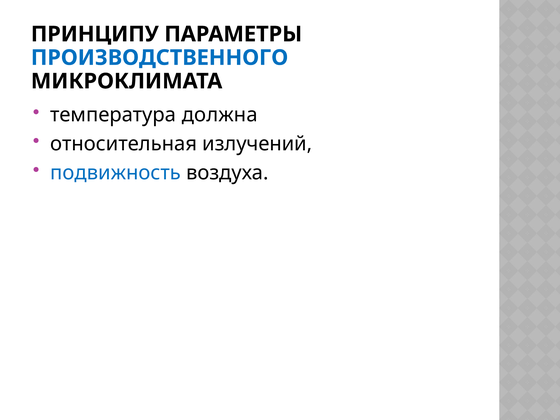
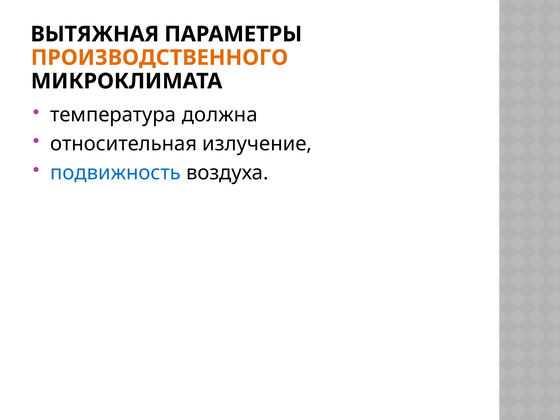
ПРИНЦИПУ: ПРИНЦИПУ -> ВЫТЯЖНАЯ
ПРОИЗВОДСТВЕННОГО colour: blue -> orange
излучений: излучений -> излучение
